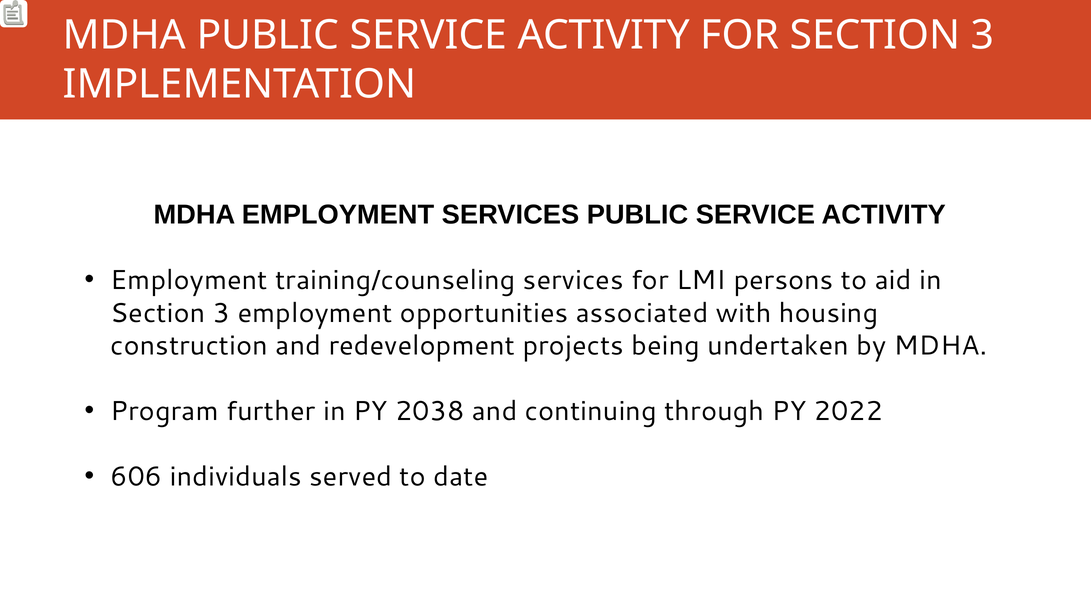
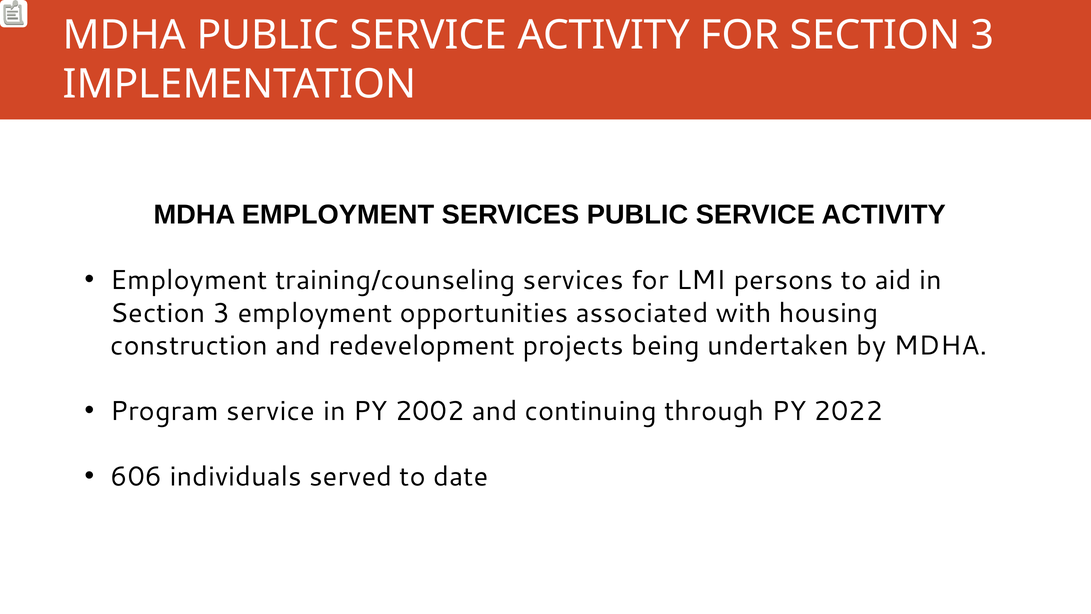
Program further: further -> service
2038: 2038 -> 2002
